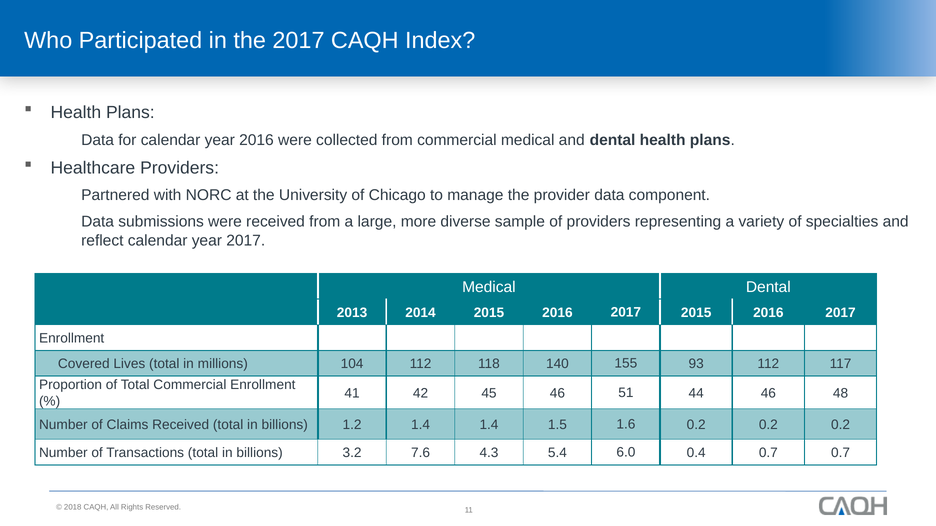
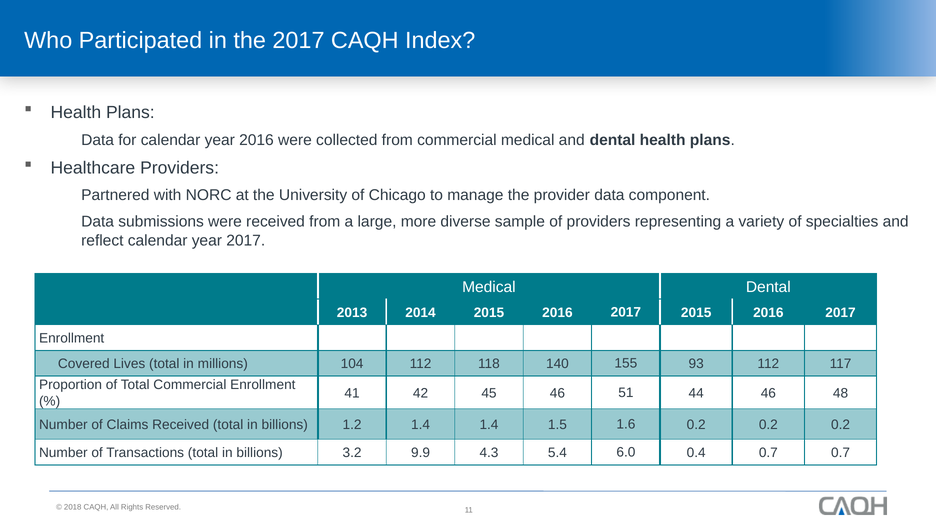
7.6: 7.6 -> 9.9
